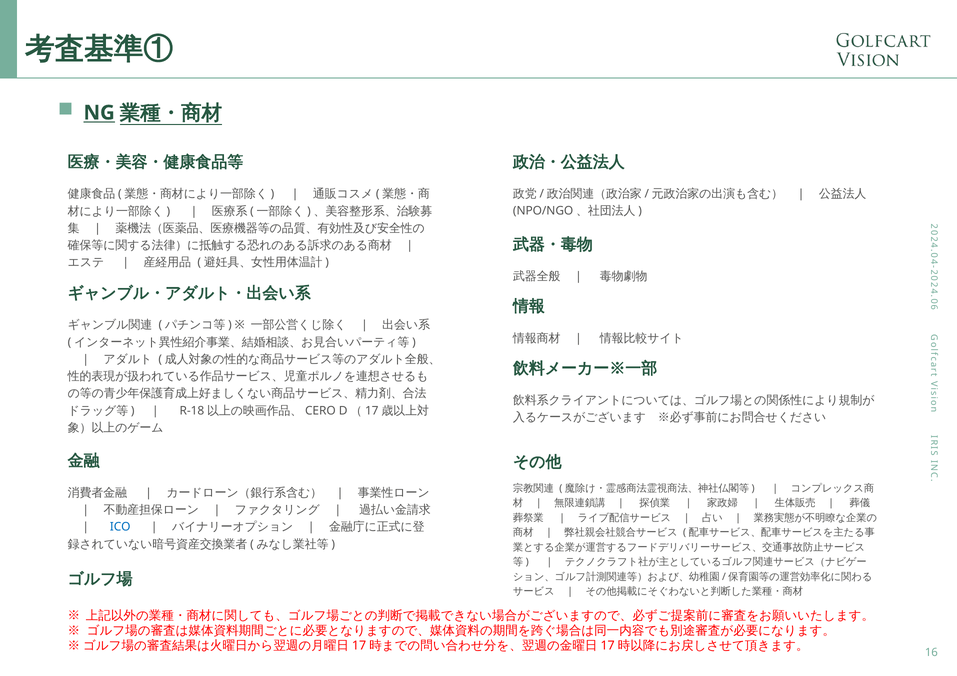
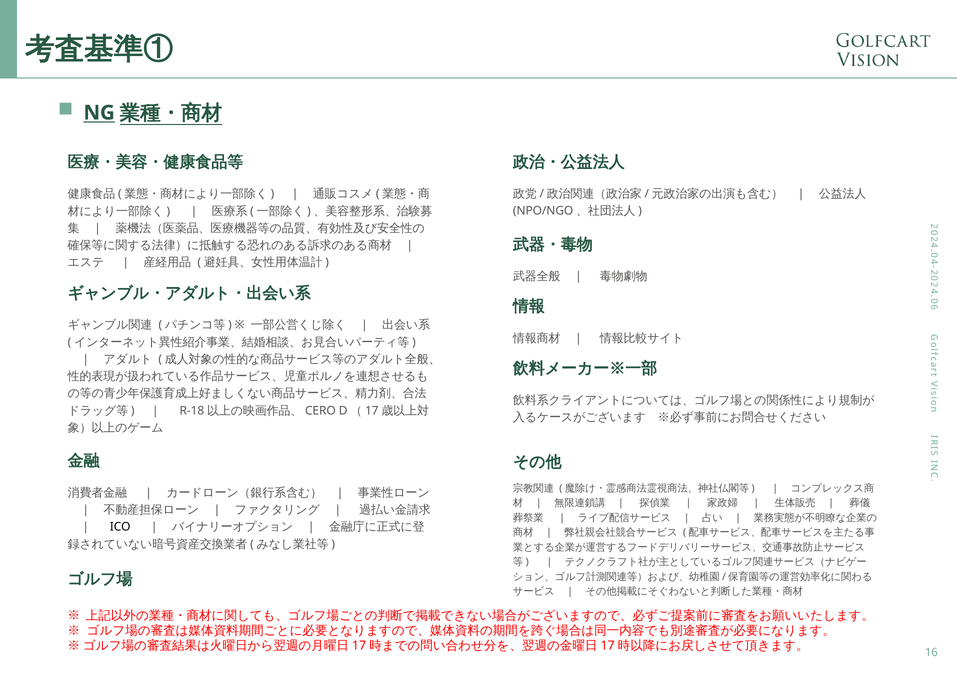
ICO colour: blue -> black
